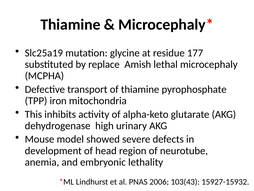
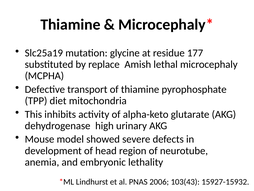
iron: iron -> diet
